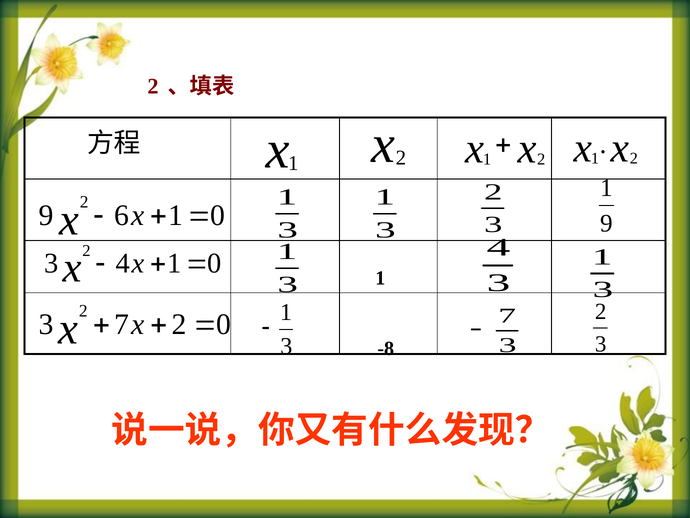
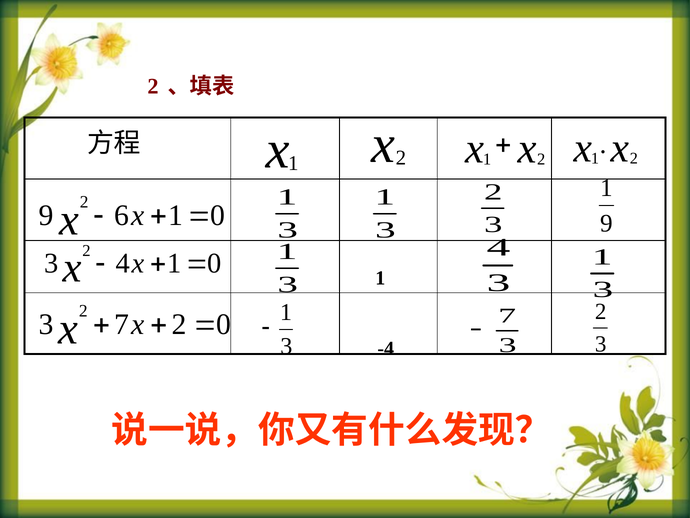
-8: -8 -> -4
